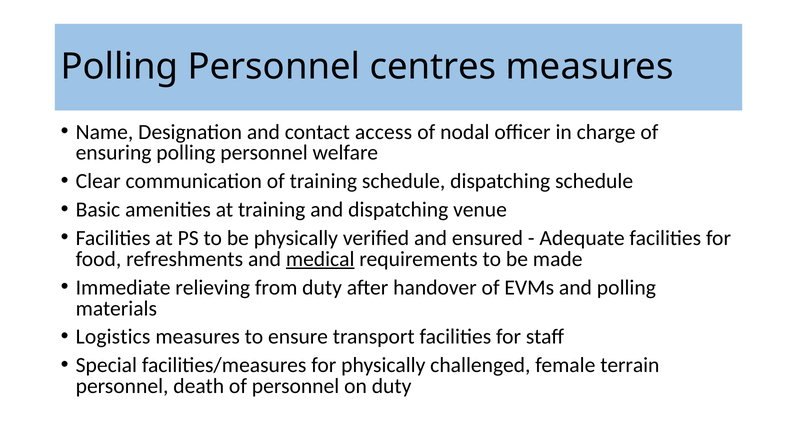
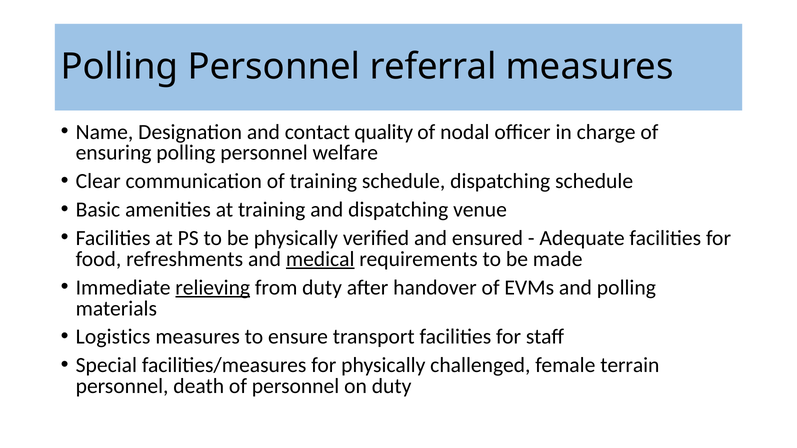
centres: centres -> referral
access: access -> quality
relieving underline: none -> present
